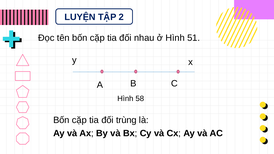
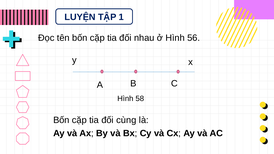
2: 2 -> 1
51: 51 -> 56
trùng: trùng -> cùng
